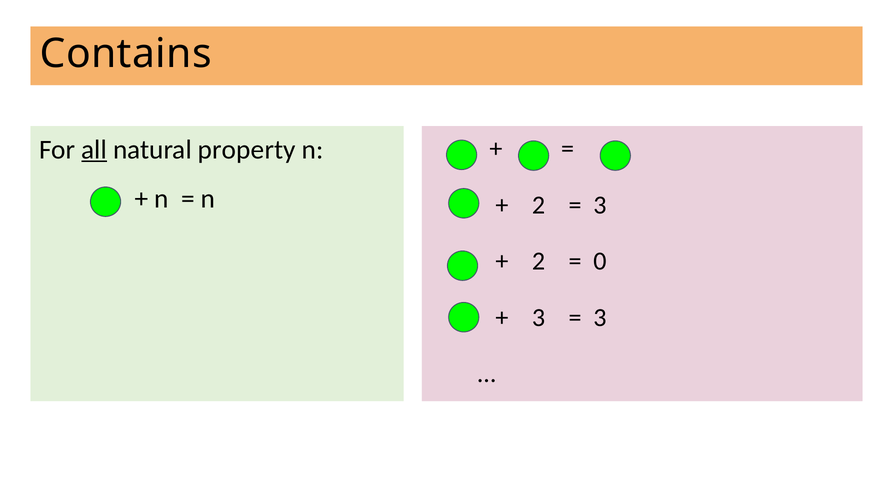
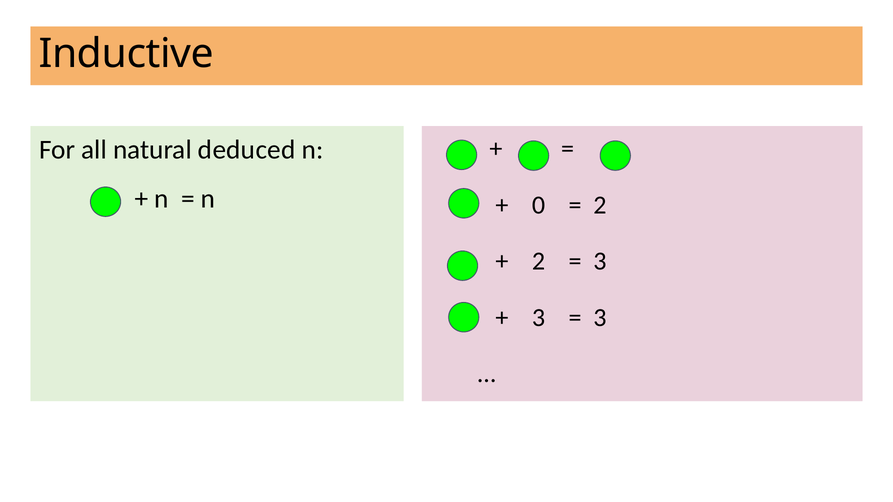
Contains: Contains -> Inductive
all underline: present -> none
property: property -> deduced
2 at (538, 205): 2 -> 0
3 at (600, 205): 3 -> 2
0 at (600, 261): 0 -> 3
